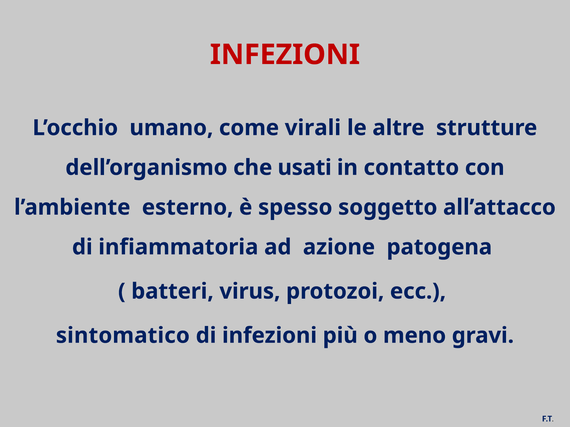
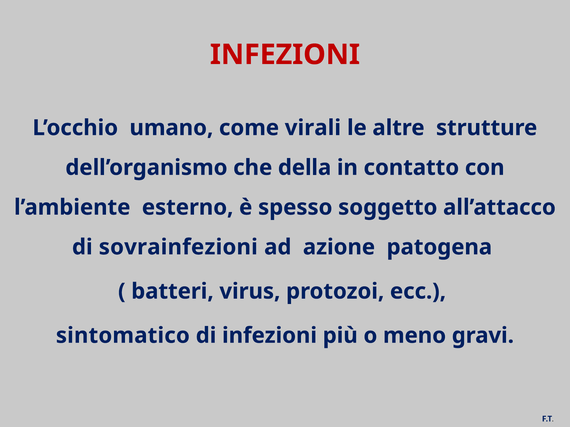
usati: usati -> della
infiammatoria: infiammatoria -> sovrainfezioni
